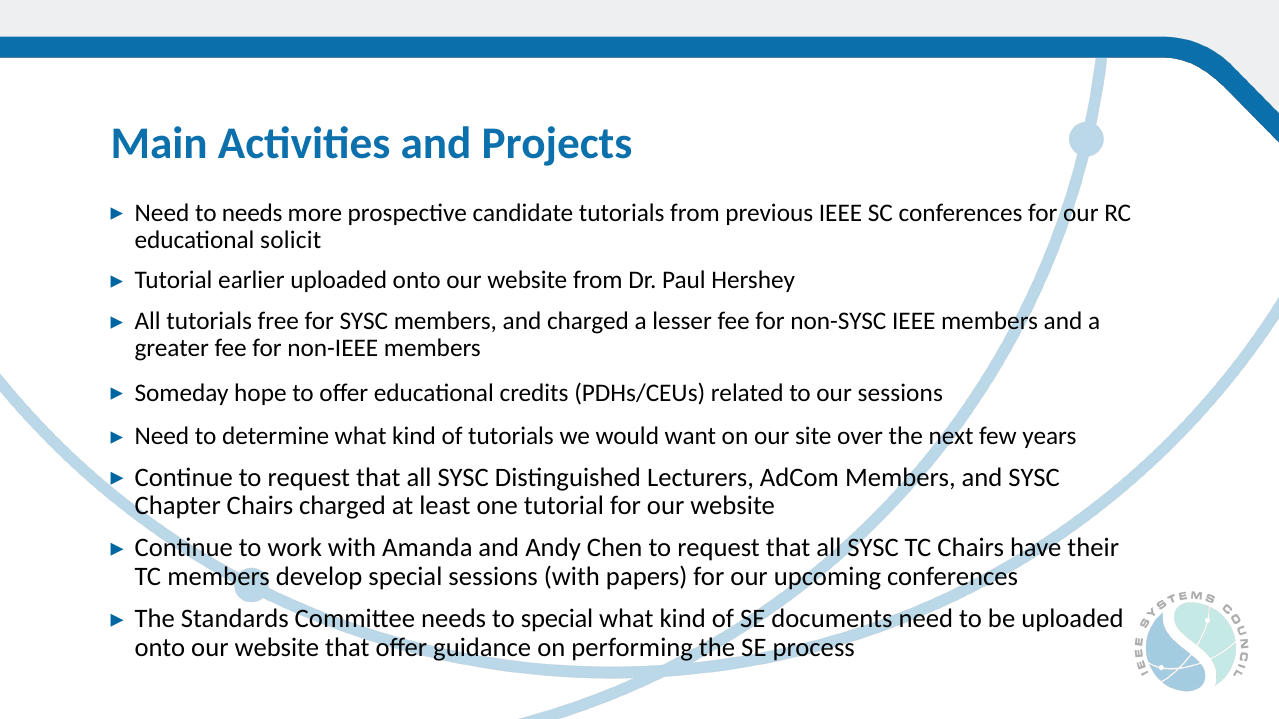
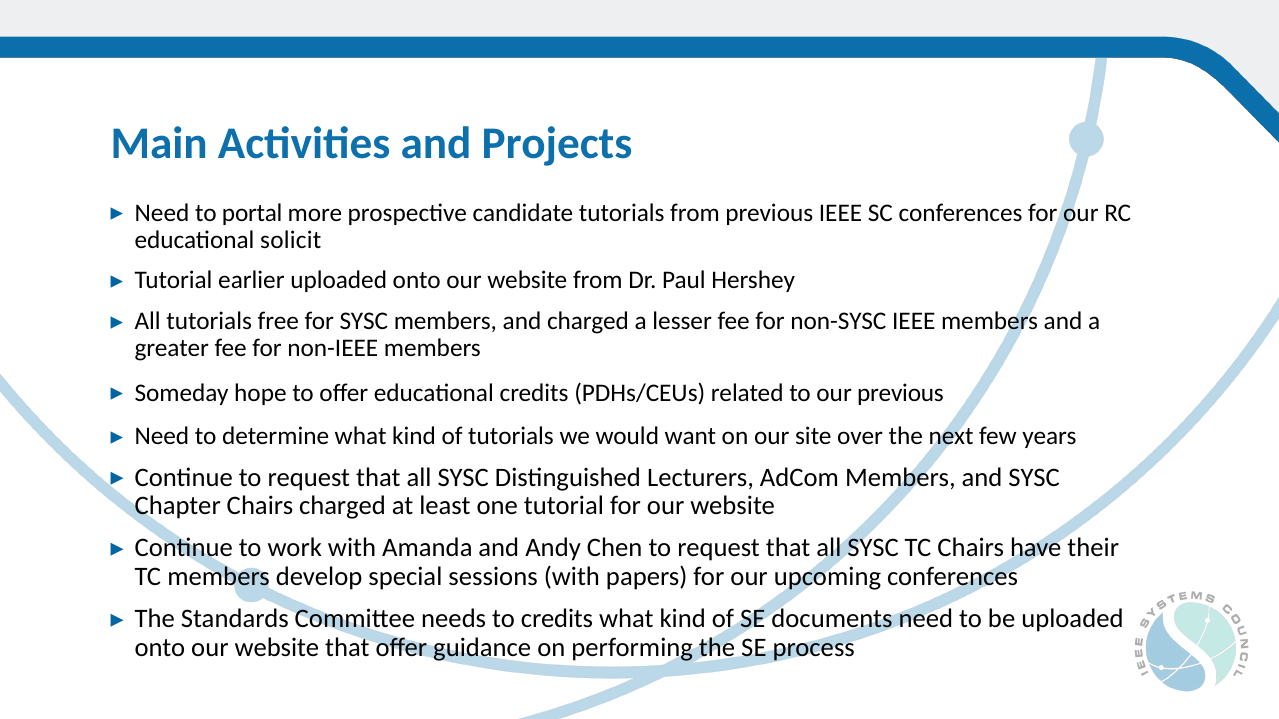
to needs: needs -> portal
our sessions: sessions -> previous
to special: special -> credits
